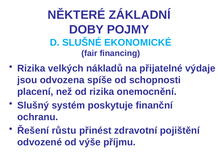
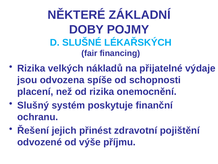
EKONOMICKÉ: EKONOMICKÉ -> LÉKAŘSKÝCH
růstu: růstu -> jejich
